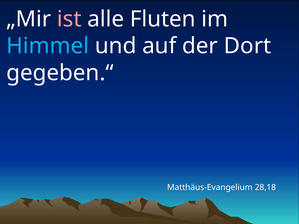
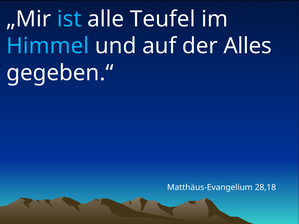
ist colour: pink -> light blue
Fluten: Fluten -> Teufel
Dort: Dort -> Alles
